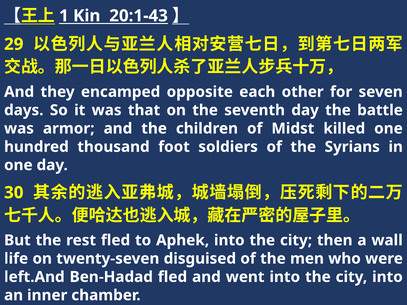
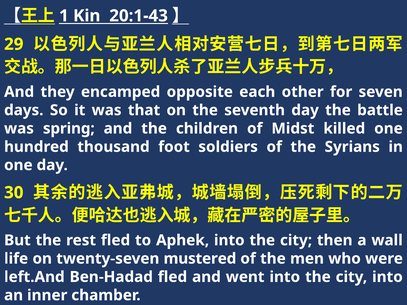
armor: armor -> spring
disguised: disguised -> mustered
